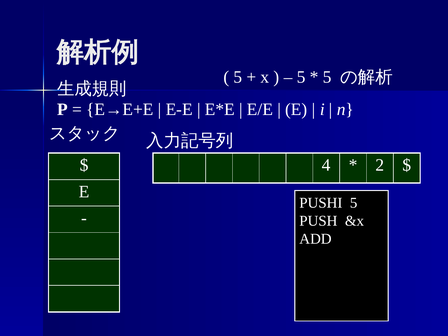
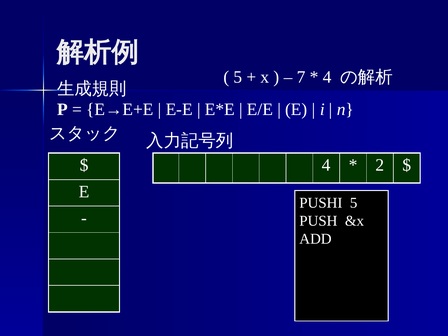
5 at (301, 77): 5 -> 7
5 at (327, 77): 5 -> 4
